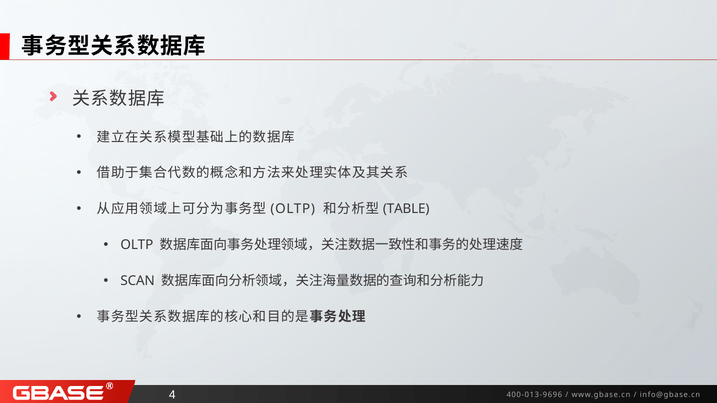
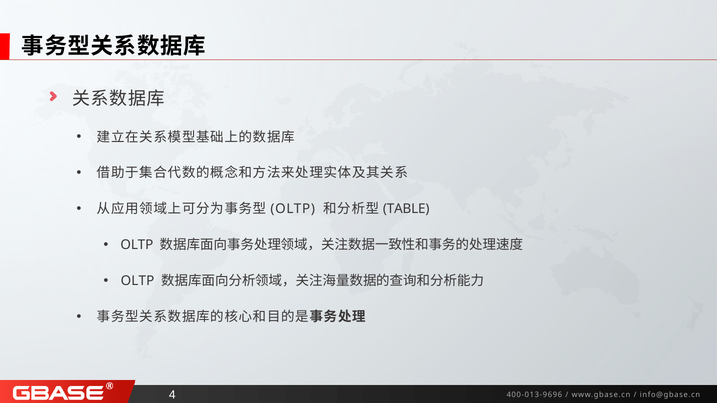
SCAN at (138, 281): SCAN -> OLTP
